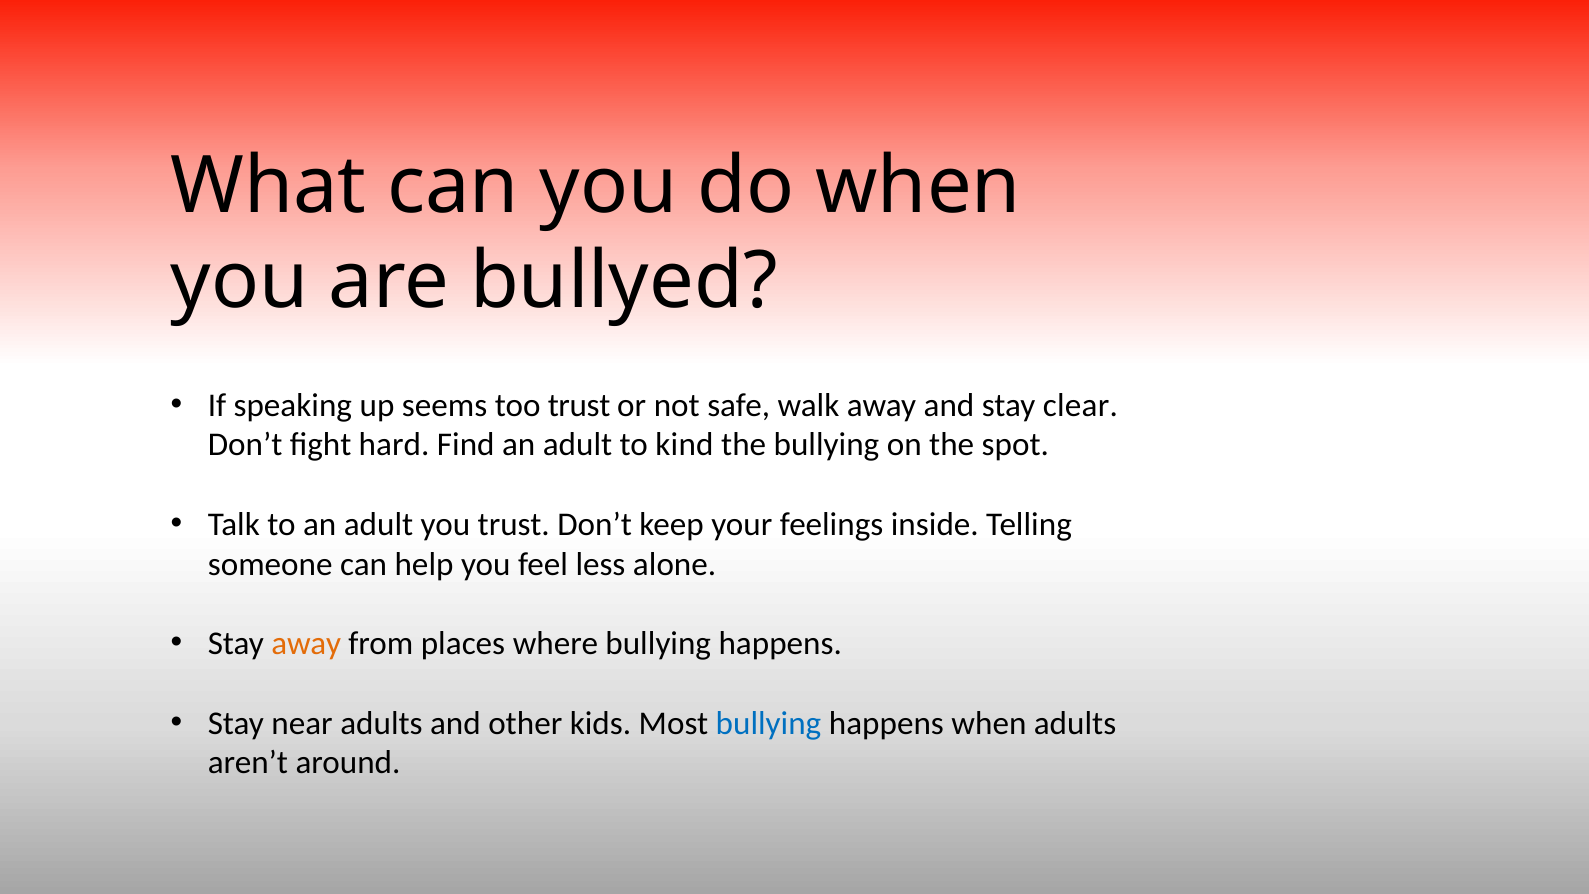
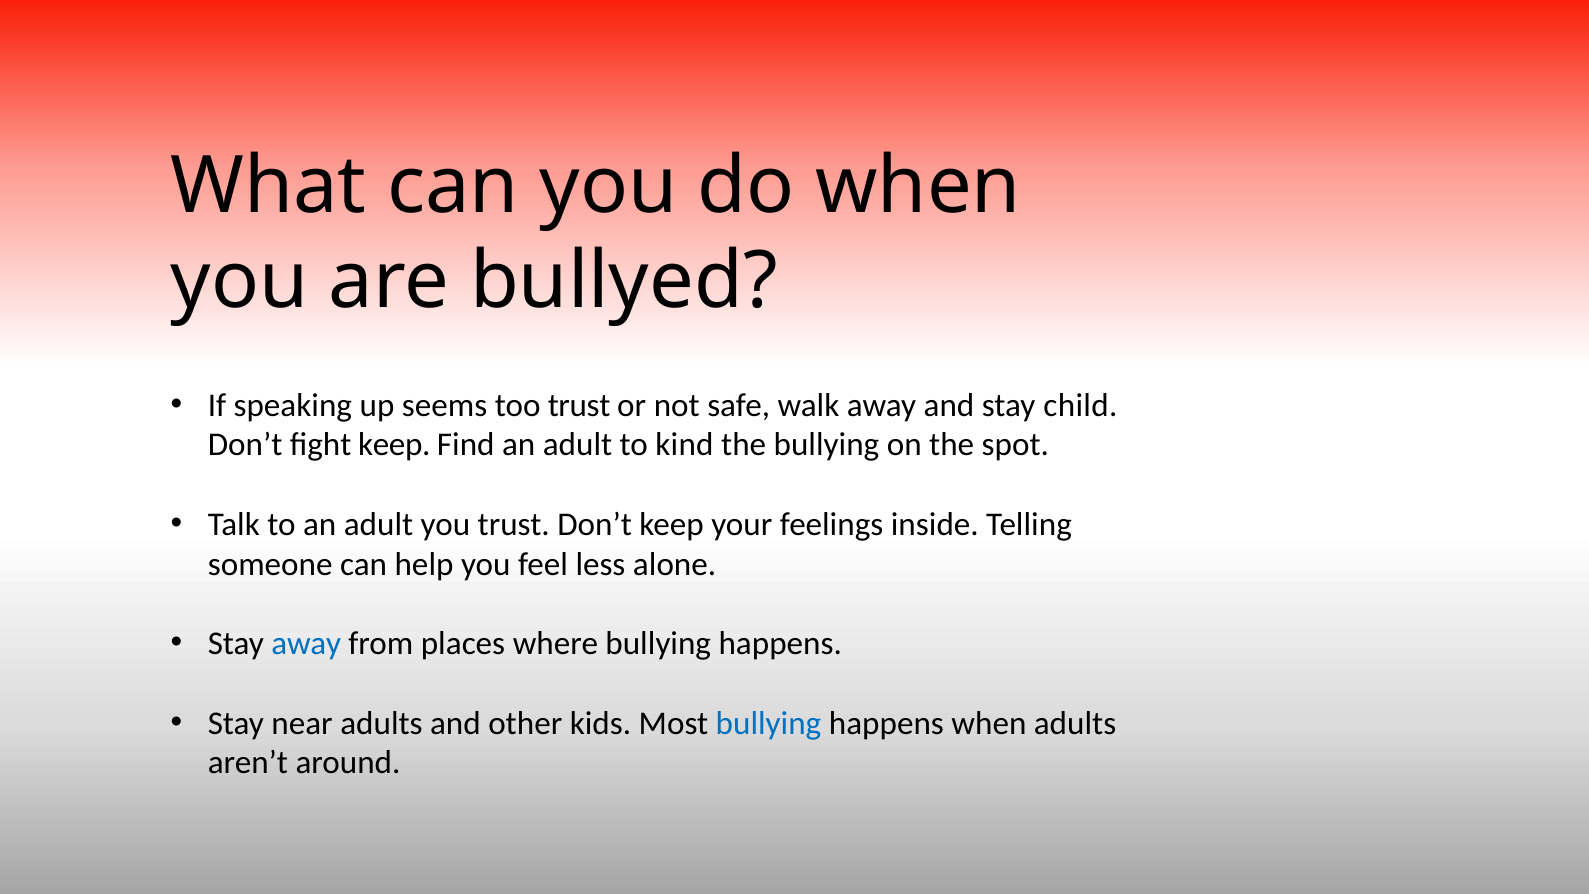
clear: clear -> child
fight hard: hard -> keep
away at (306, 643) colour: orange -> blue
